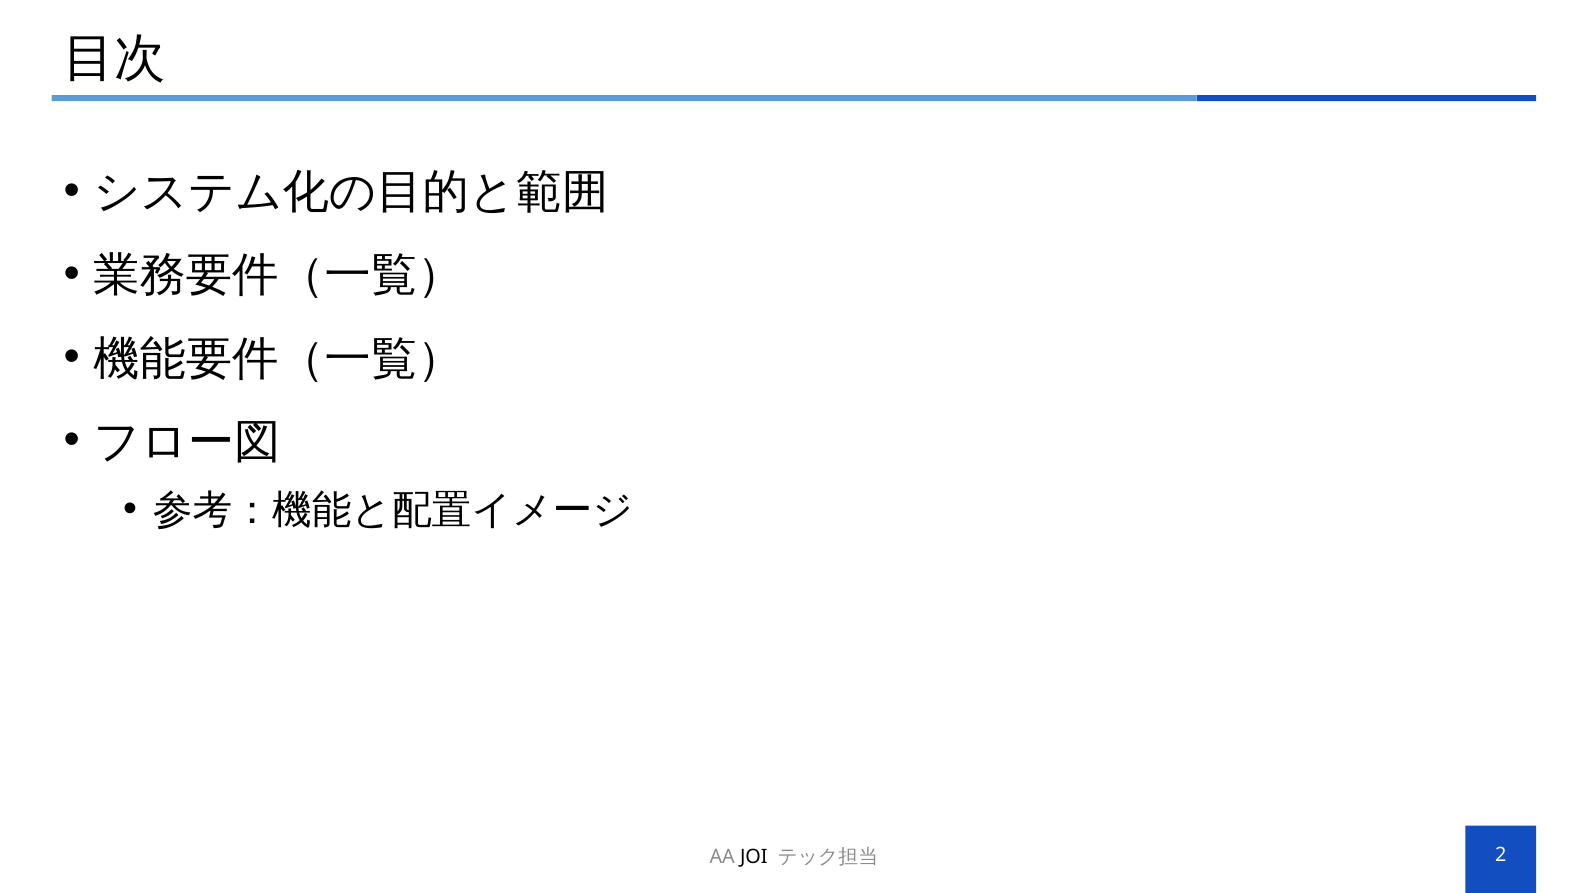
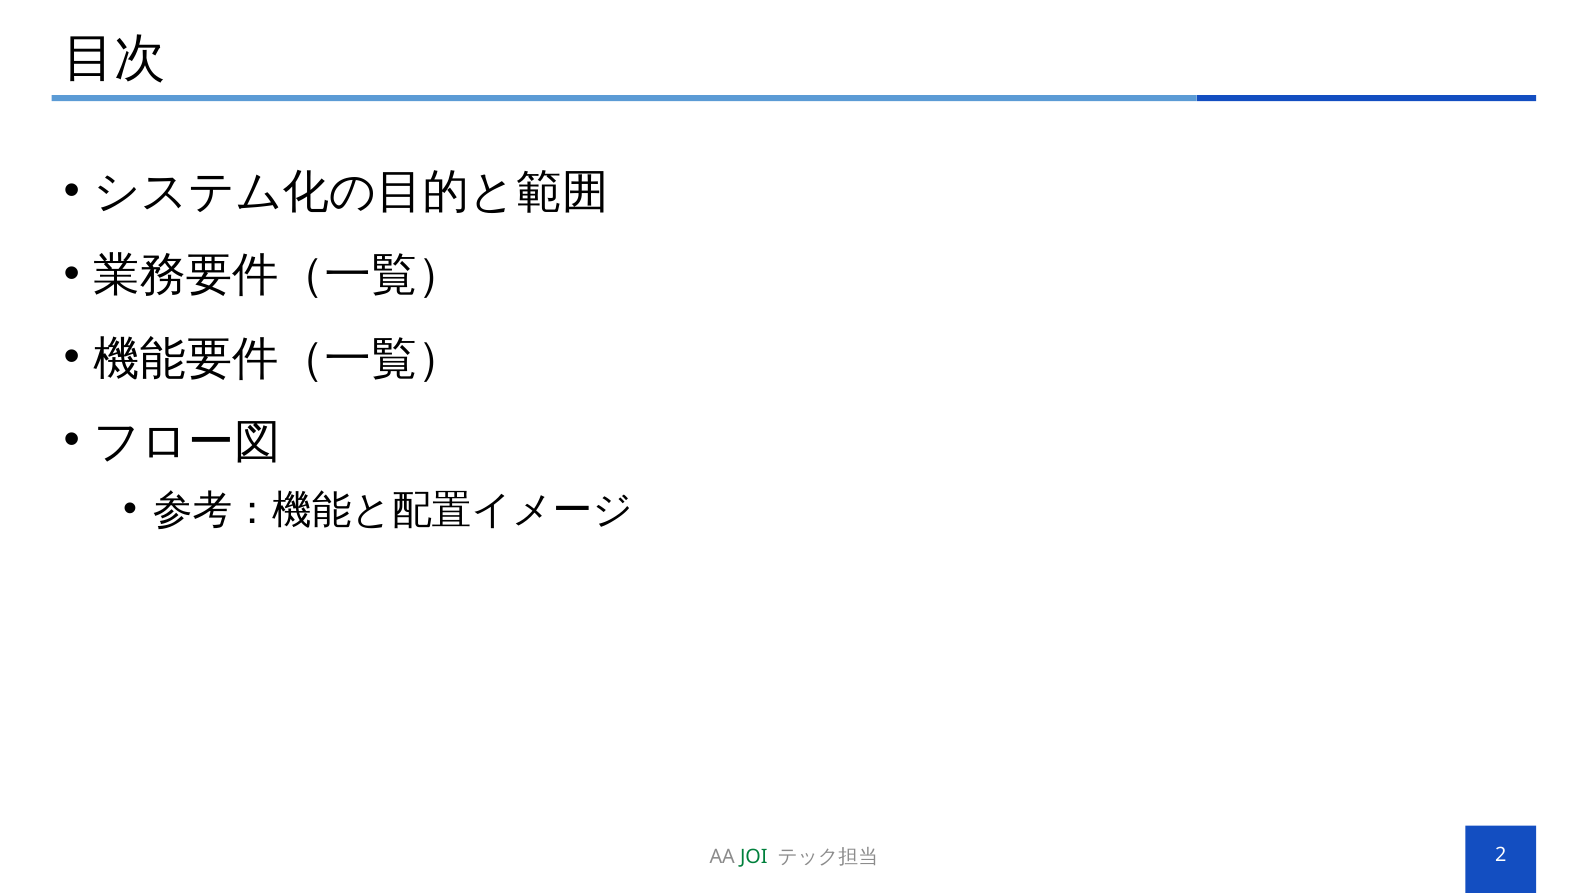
JOI colour: black -> green
